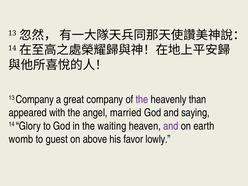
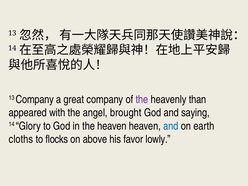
married: married -> brought
the waiting: waiting -> heaven
and at (171, 126) colour: purple -> blue
womb: womb -> cloths
guest: guest -> flocks
